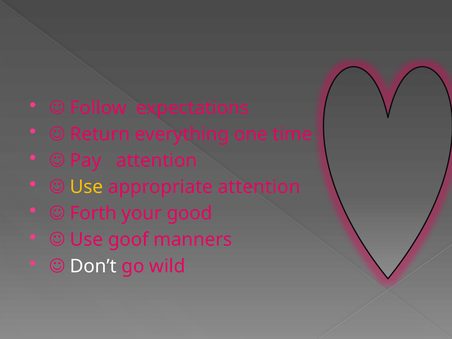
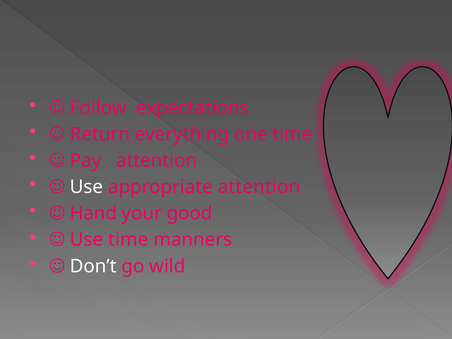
Use at (87, 187) colour: yellow -> white
Forth: Forth -> Hand
Use goof: goof -> time
